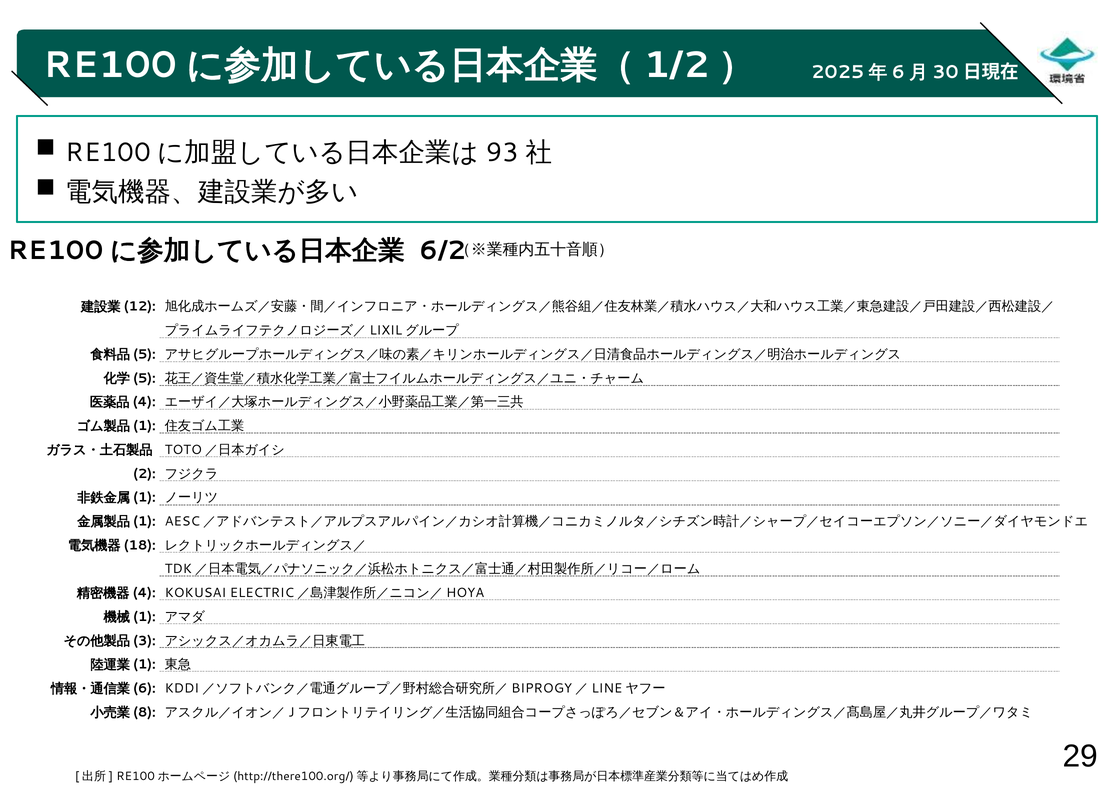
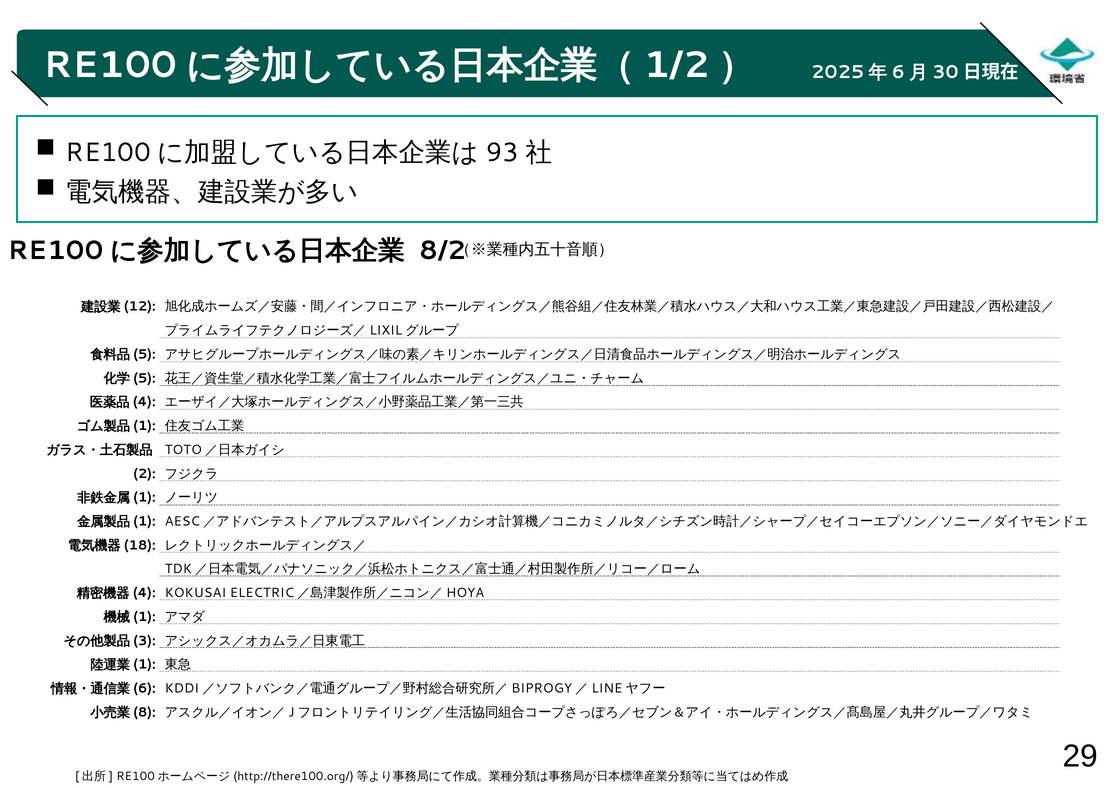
6/2: 6/2 -> 8/2
